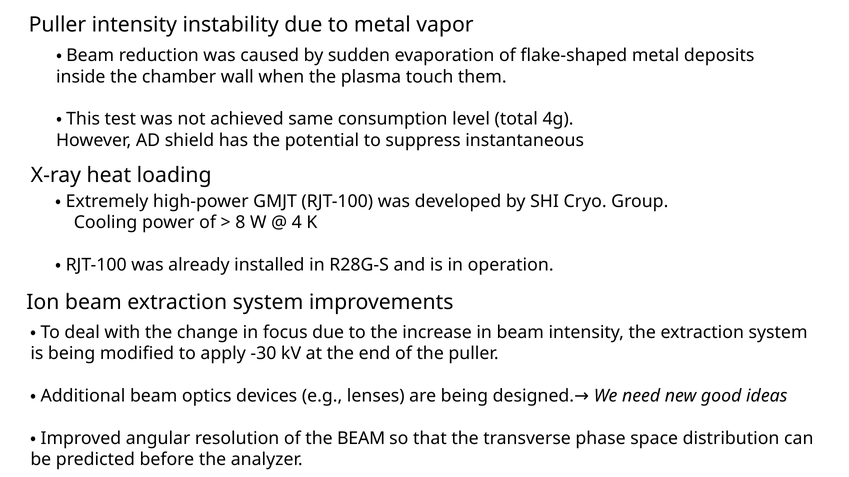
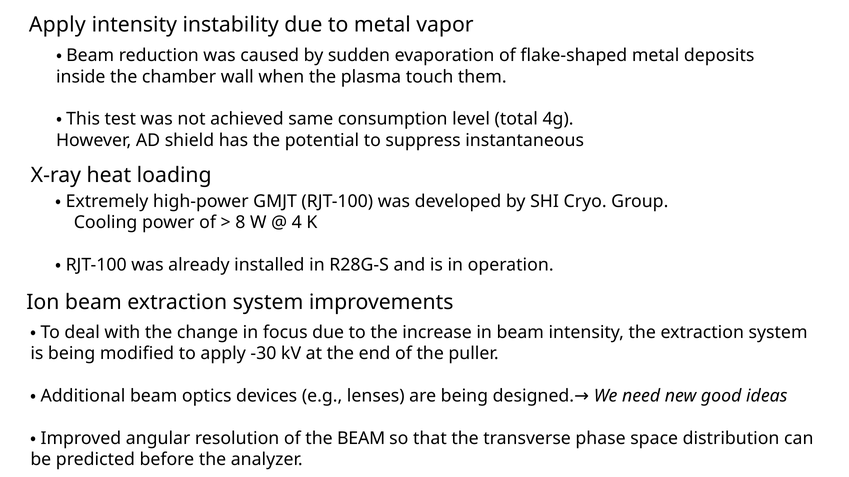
Puller at (57, 25): Puller -> Apply
